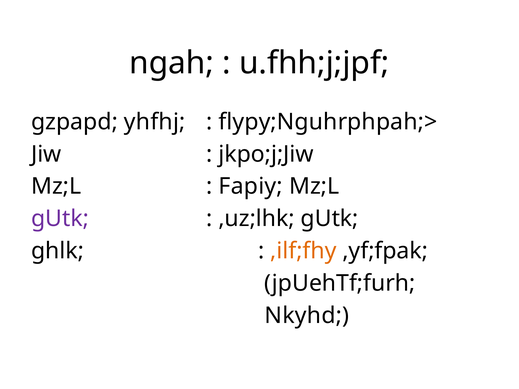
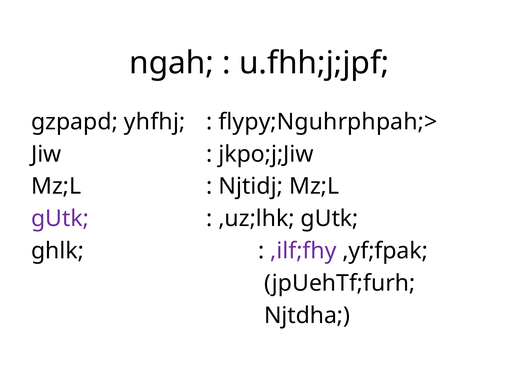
Fapiy: Fapiy -> Njtidj
,ilf;fhy colour: orange -> purple
Nkyhd: Nkyhd -> Njtdha
